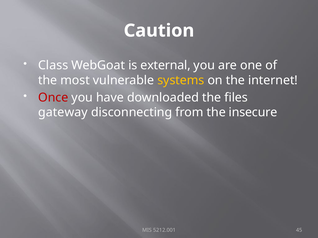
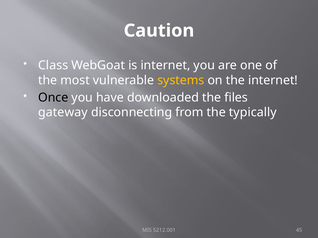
is external: external -> internet
Once colour: red -> black
insecure: insecure -> typically
